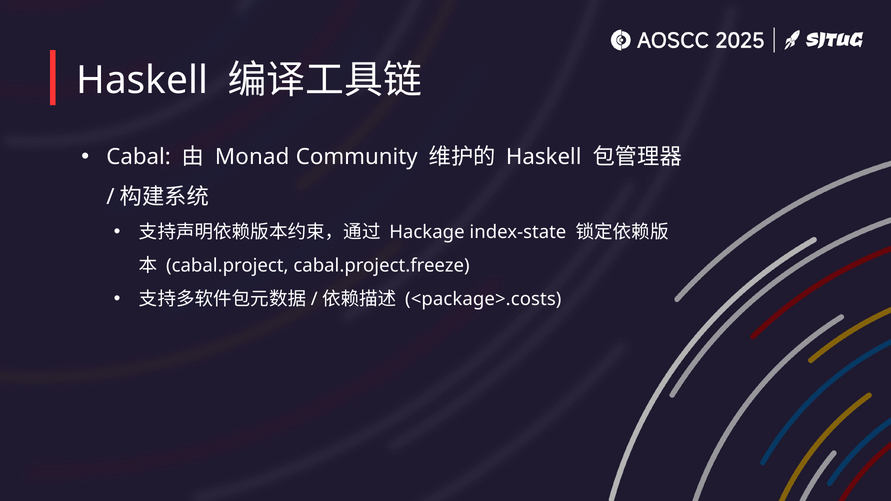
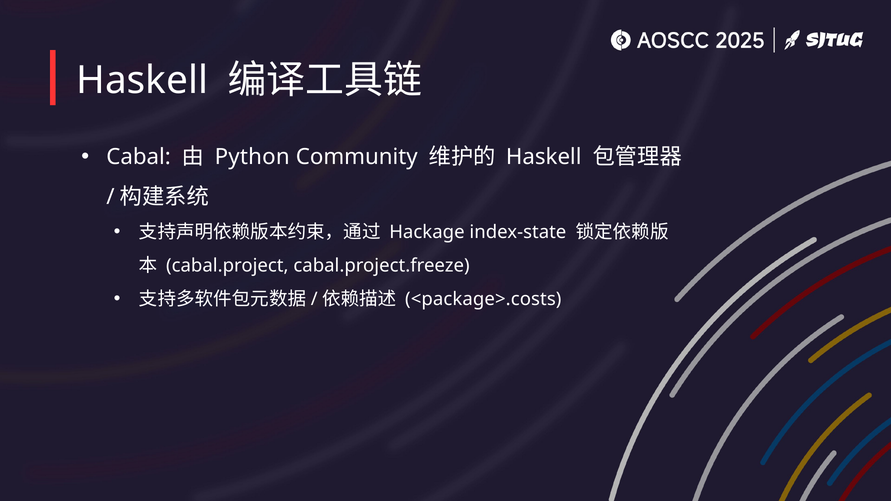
Monad: Monad -> Python
